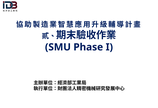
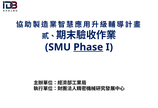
Phase underline: none -> present
